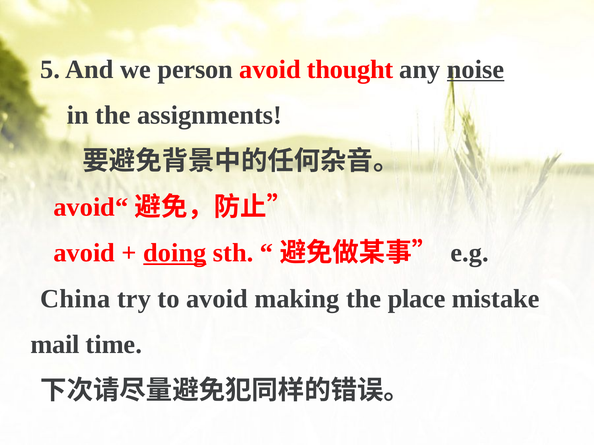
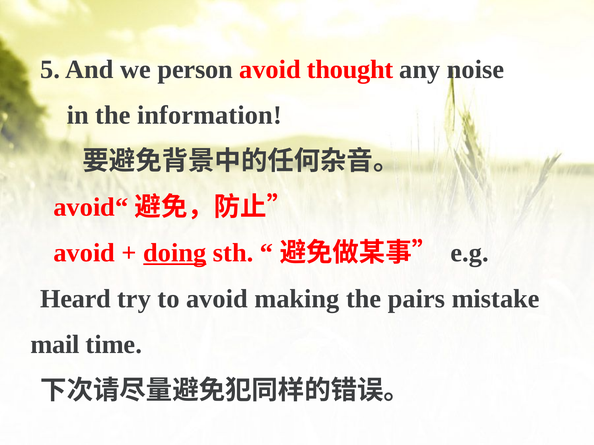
noise underline: present -> none
assignments: assignments -> information
China: China -> Heard
place: place -> pairs
